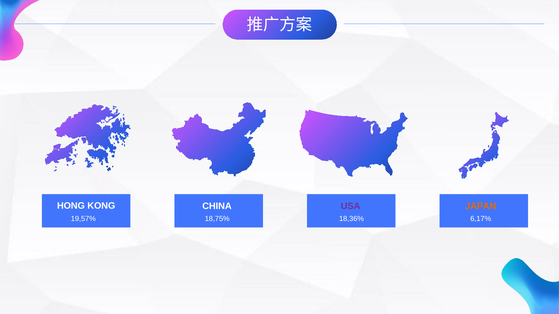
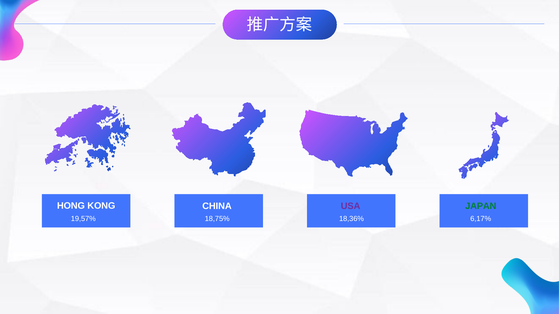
JAPAN colour: orange -> green
